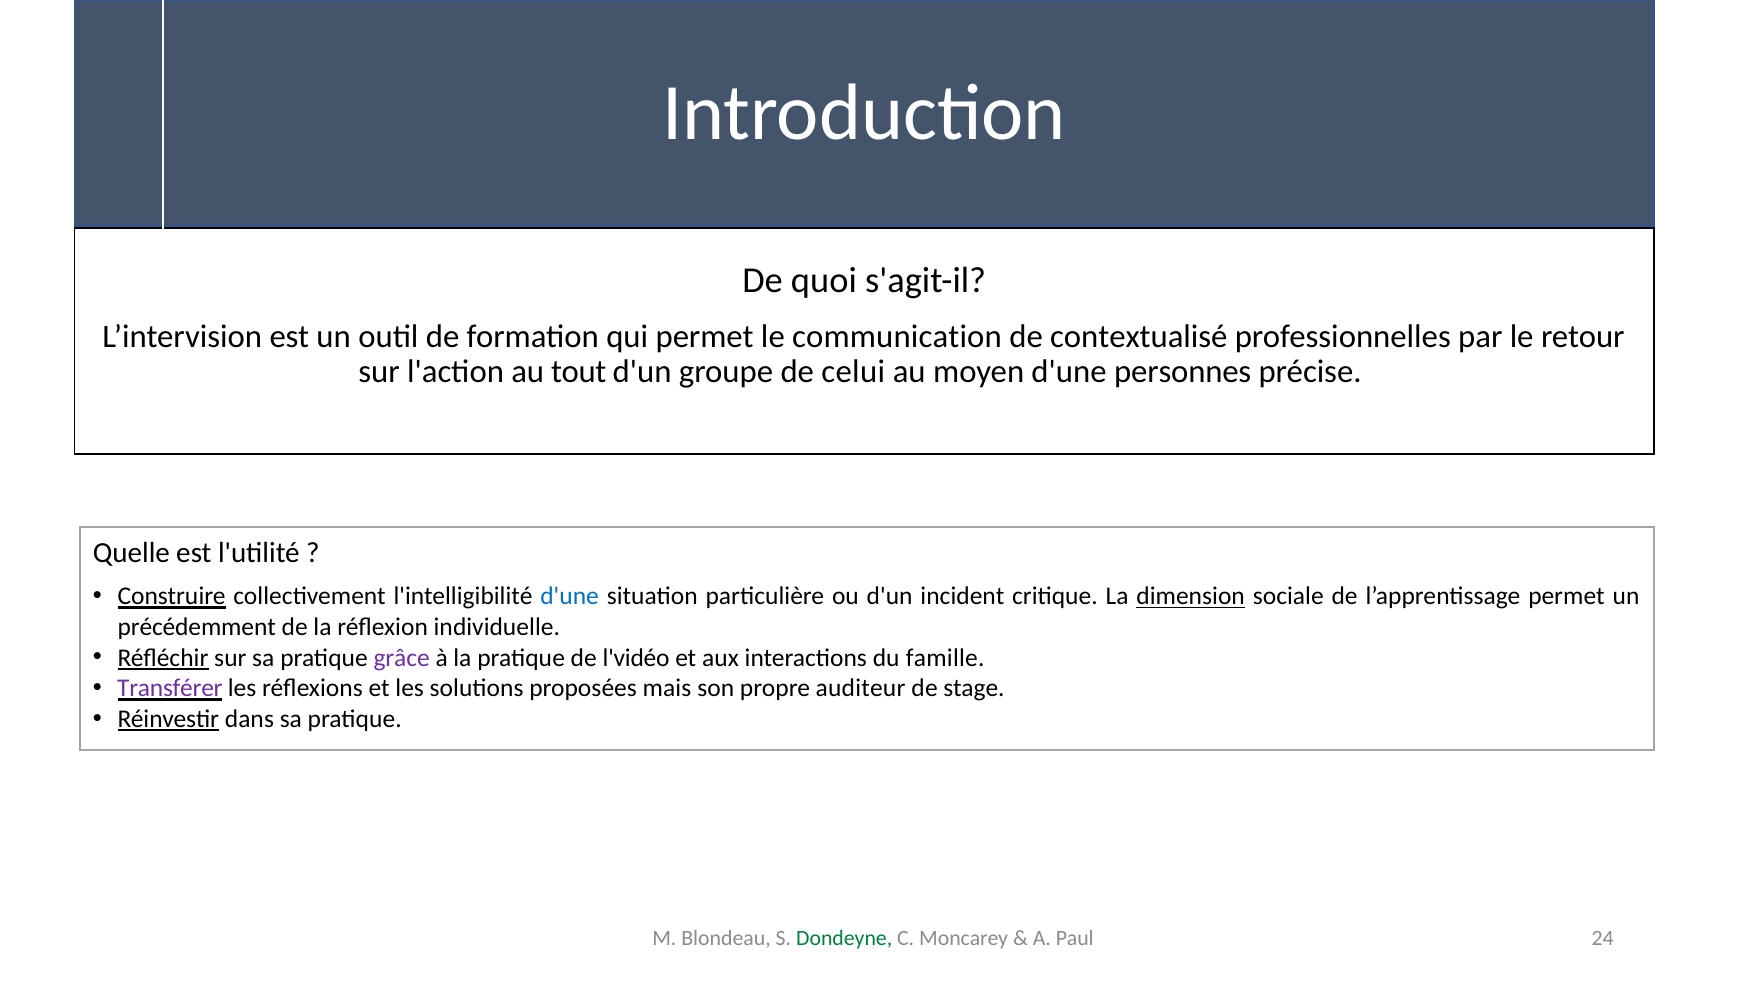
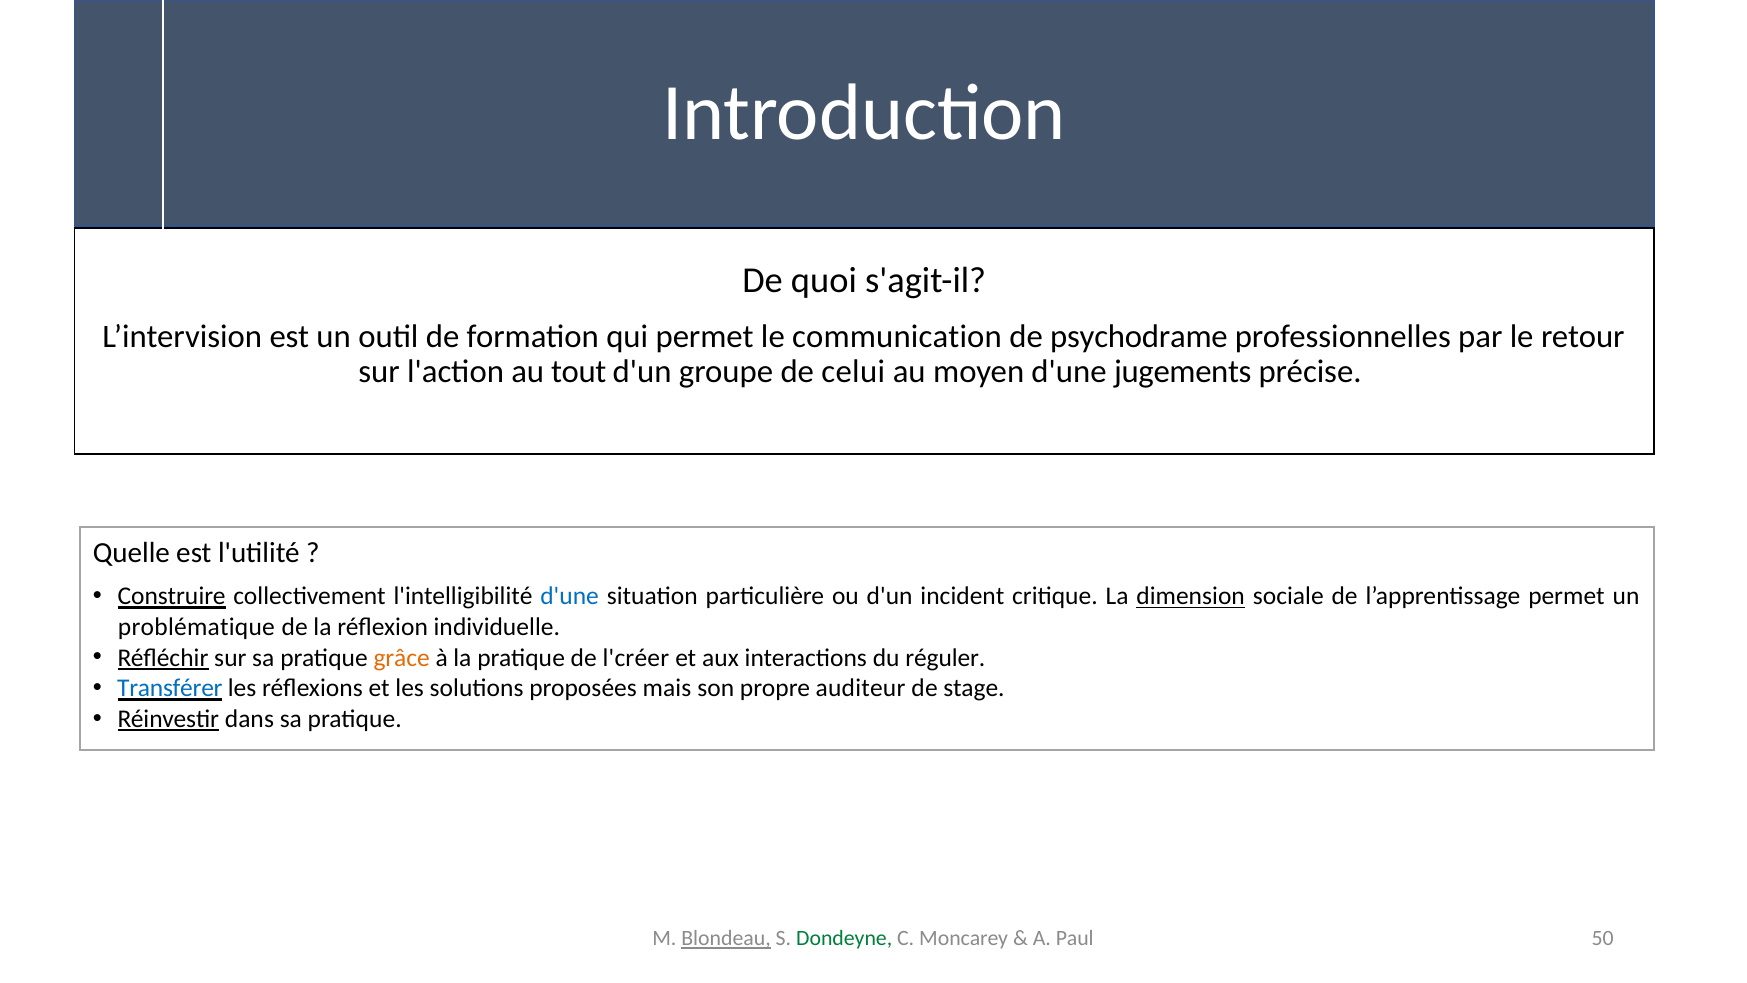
contextualisé: contextualisé -> psychodrame
personnes: personnes -> jugements
précédemment: précédemment -> problématique
grâce colour: purple -> orange
l'vidéo: l'vidéo -> l'créer
famille: famille -> réguler
Transférer colour: purple -> blue
Blondeau underline: none -> present
24: 24 -> 50
